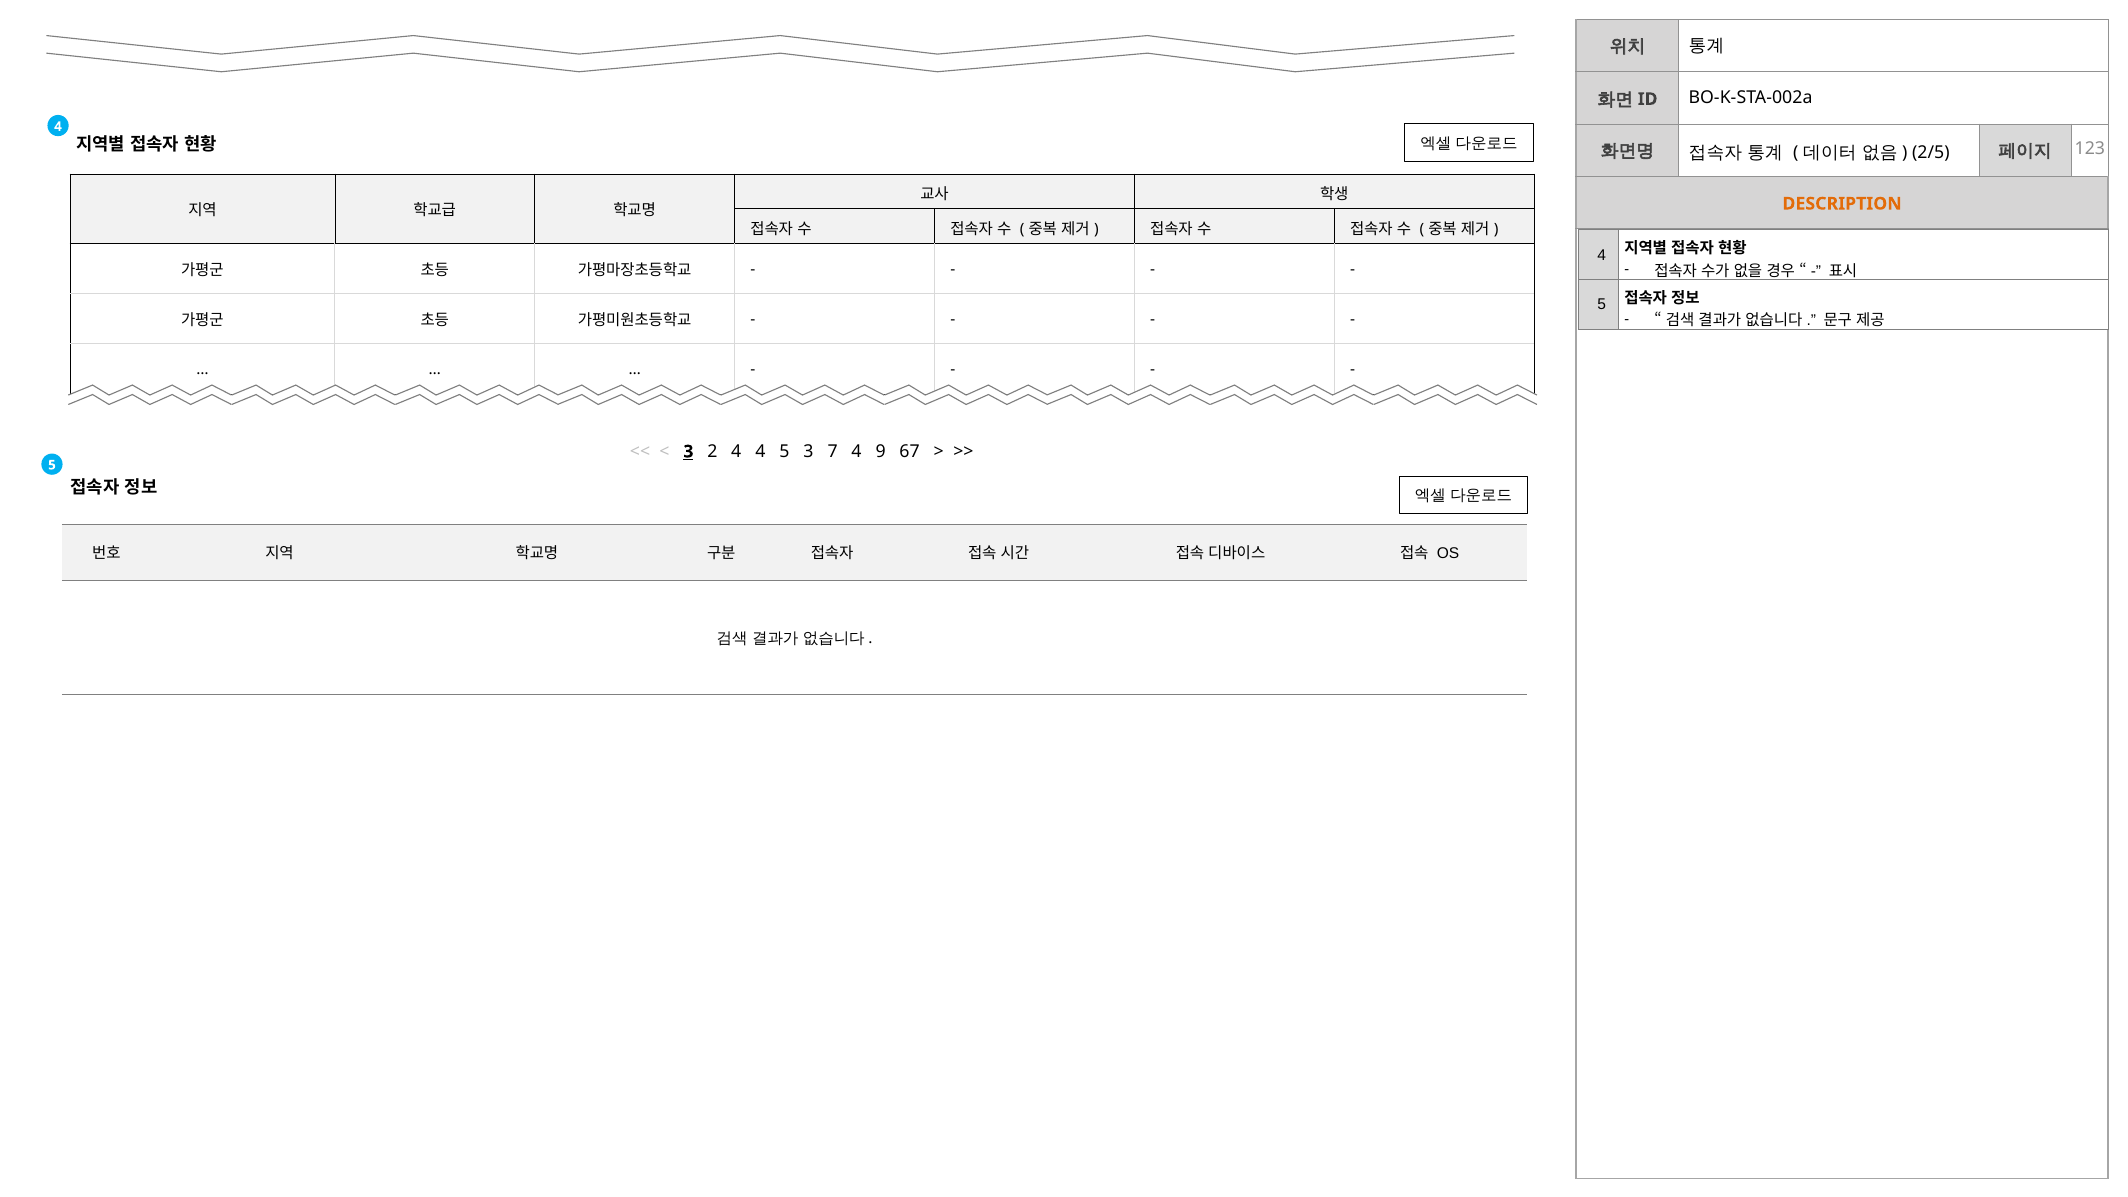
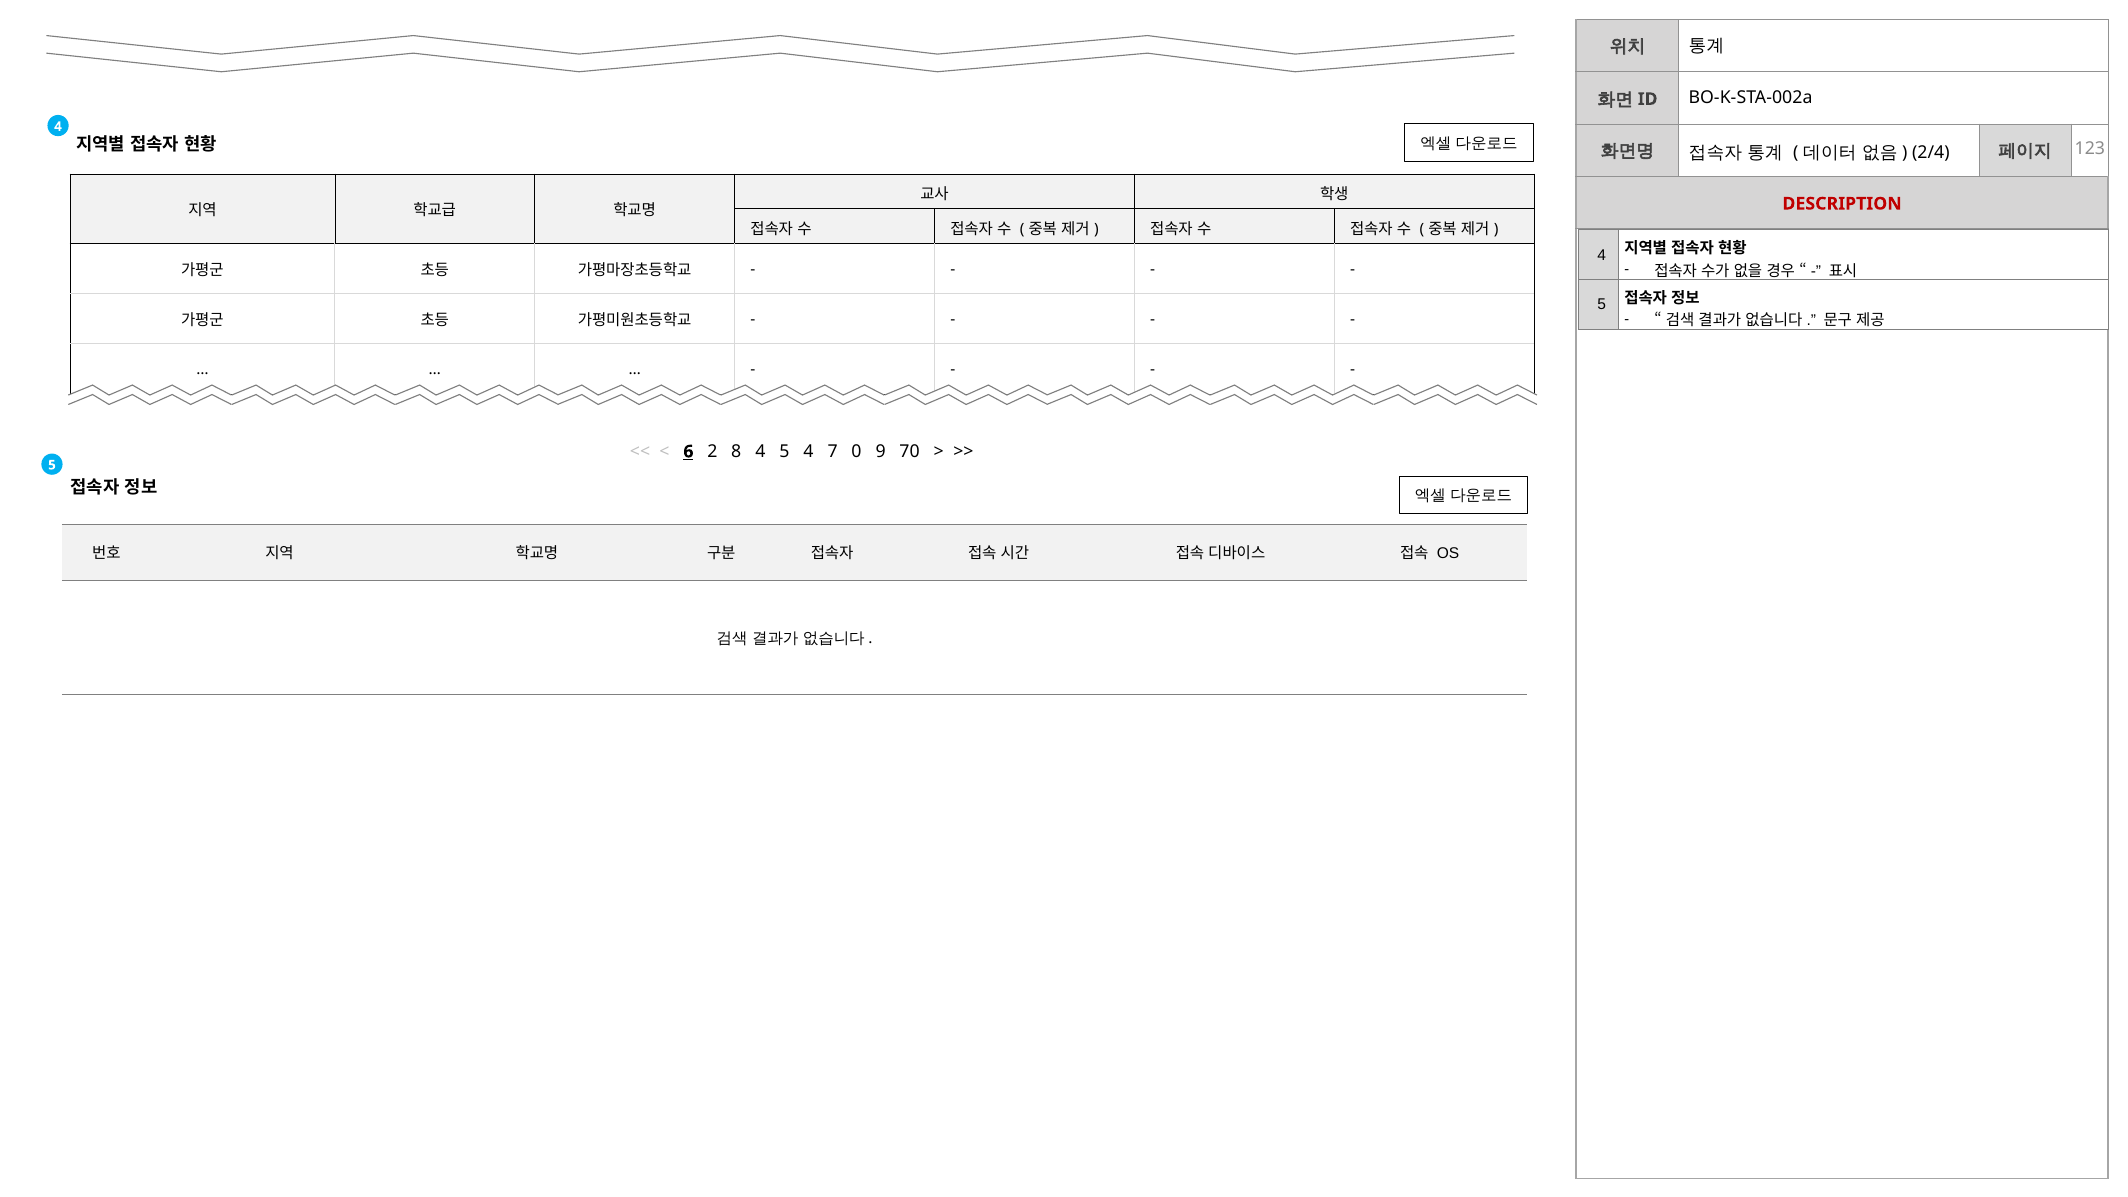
2/5: 2/5 -> 2/4
DESCRIPTION at (1842, 204) colour: orange -> red
3 at (688, 452): 3 -> 6
2 4: 4 -> 8
5 3: 3 -> 4
7 4: 4 -> 0
67: 67 -> 70
